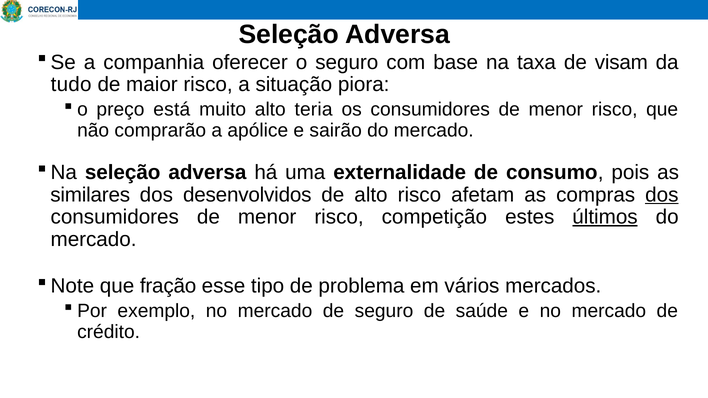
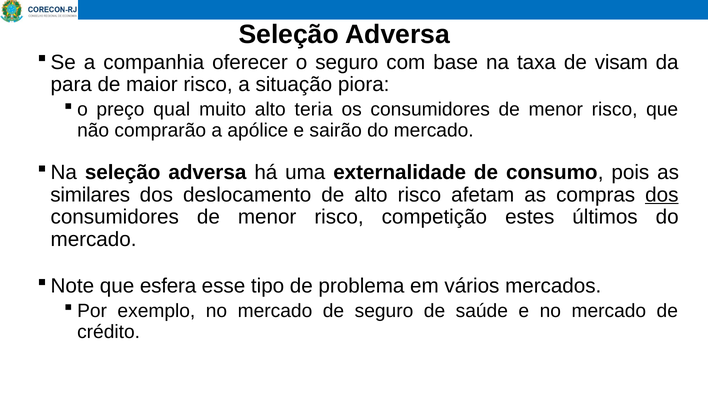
tudo: tudo -> para
está: está -> qual
desenvolvidos: desenvolvidos -> deslocamento
últimos underline: present -> none
fração: fração -> esfera
